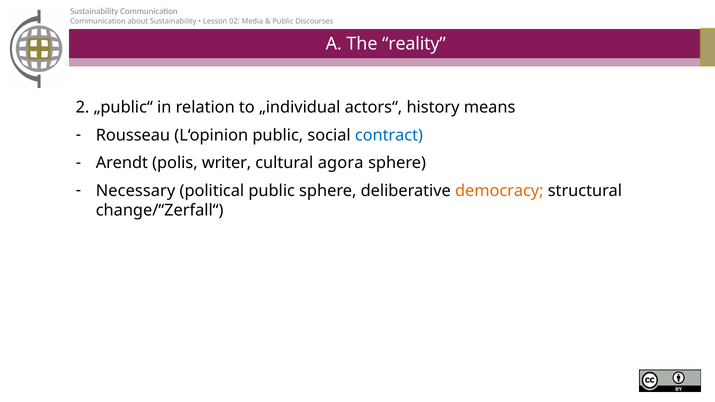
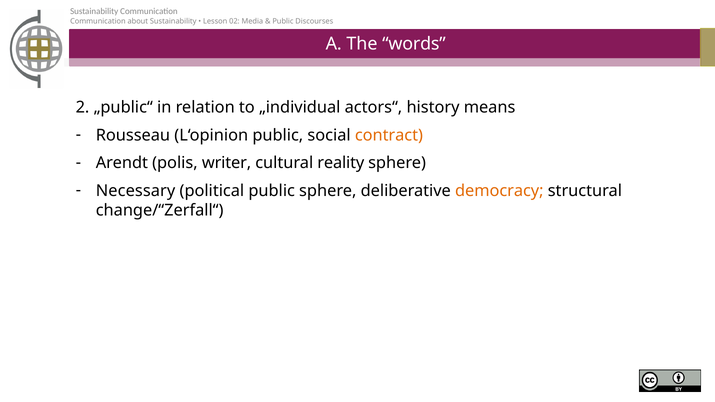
reality: reality -> words
contract colour: blue -> orange
agora: agora -> reality
